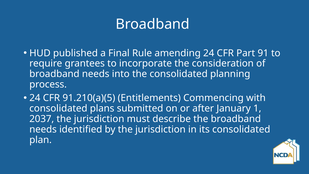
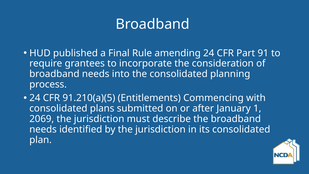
2037: 2037 -> 2069
